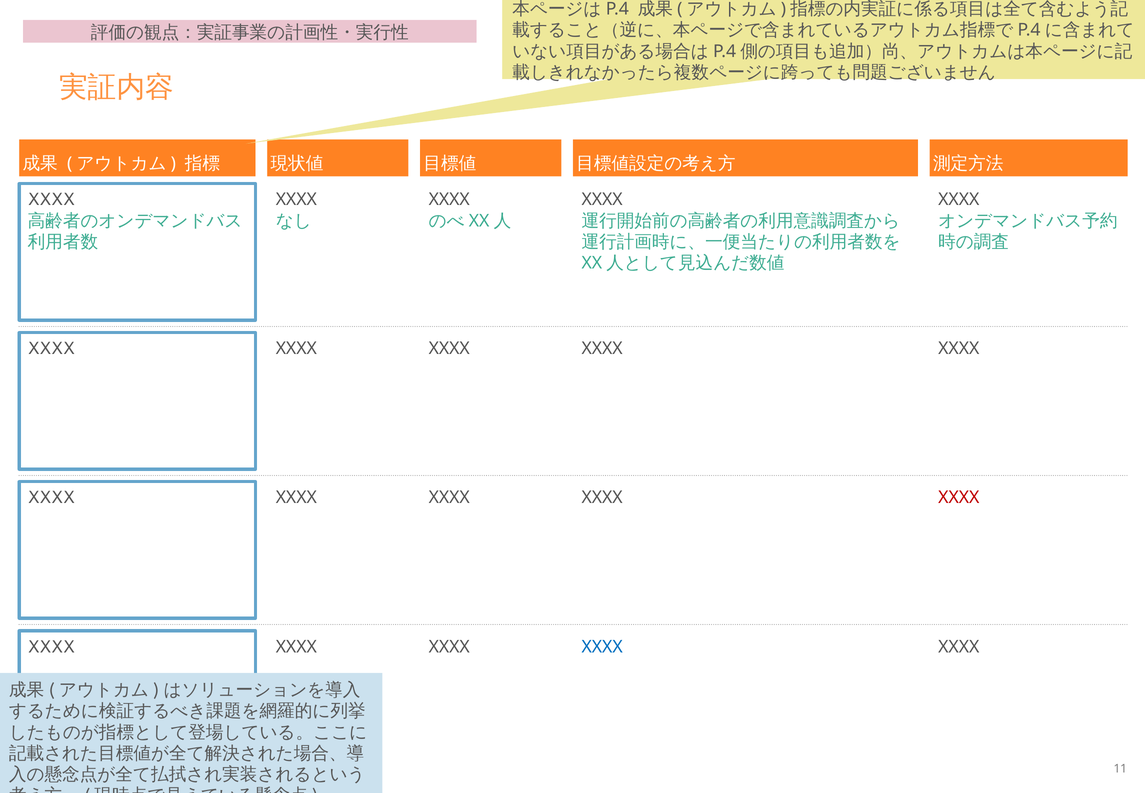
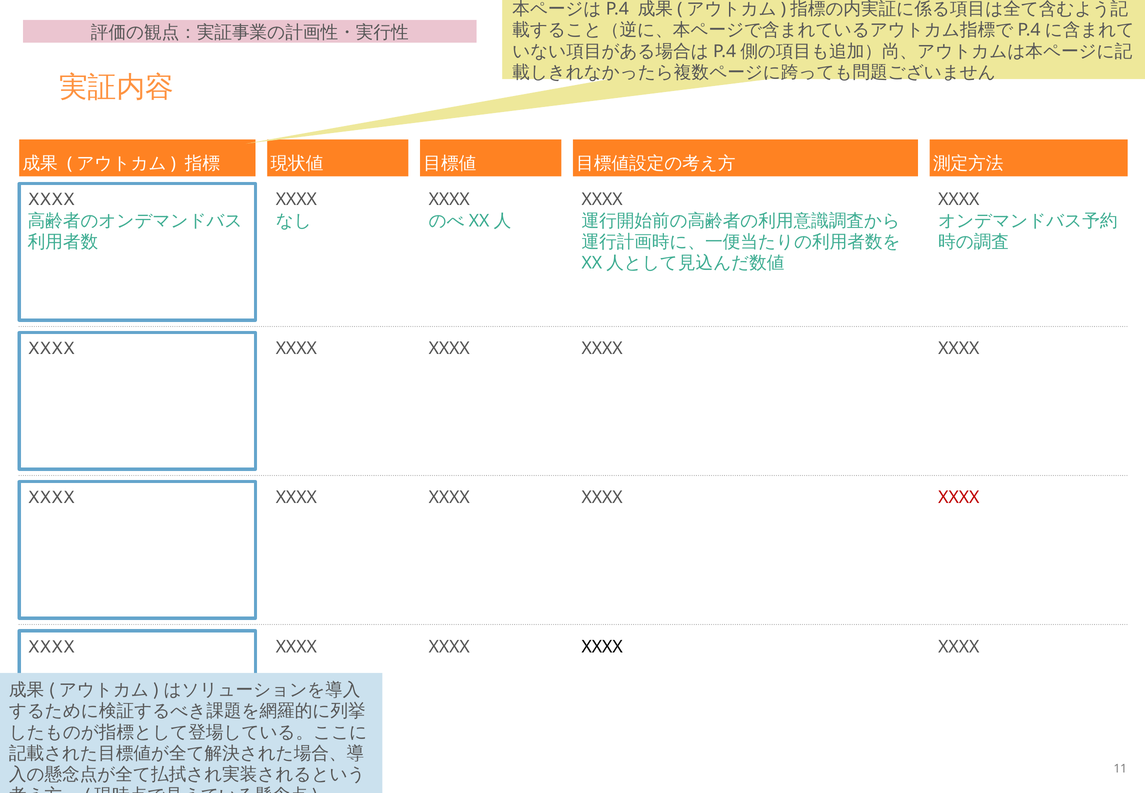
XXXX at (602, 646) colour: blue -> black
